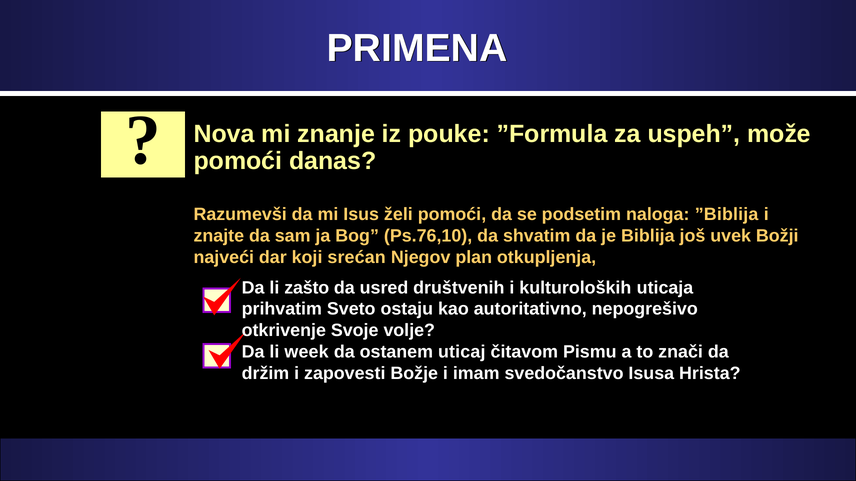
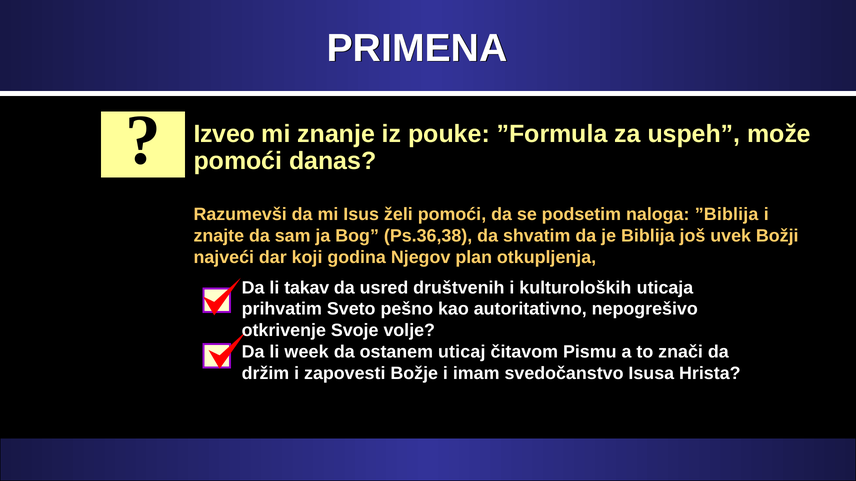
Nova: Nova -> Izveo
Ps.76,10: Ps.76,10 -> Ps.36,38
srećan: srećan -> godina
zašto: zašto -> takav
ostaju: ostaju -> pešno
